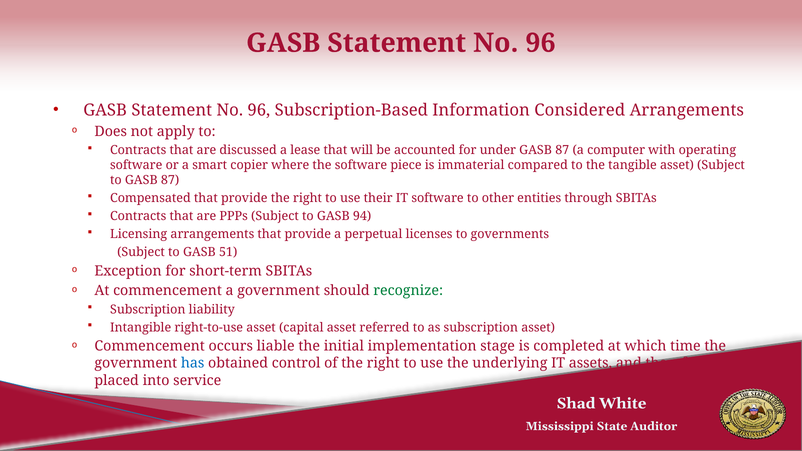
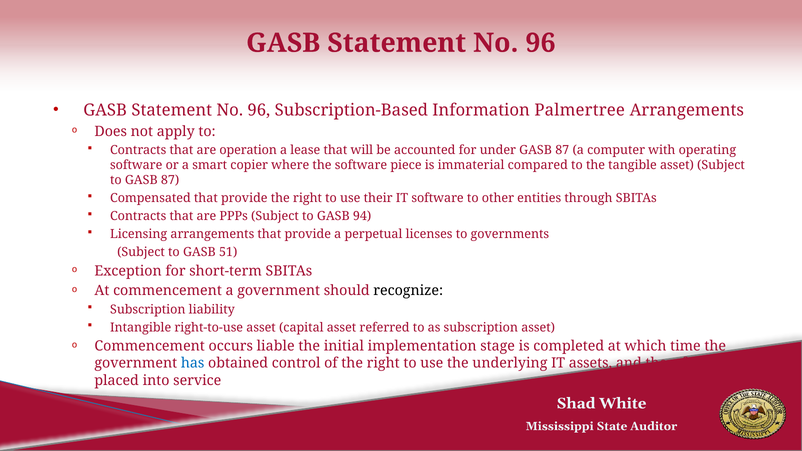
Considered: Considered -> Palmertree
discussed: discussed -> operation
recognize colour: green -> black
